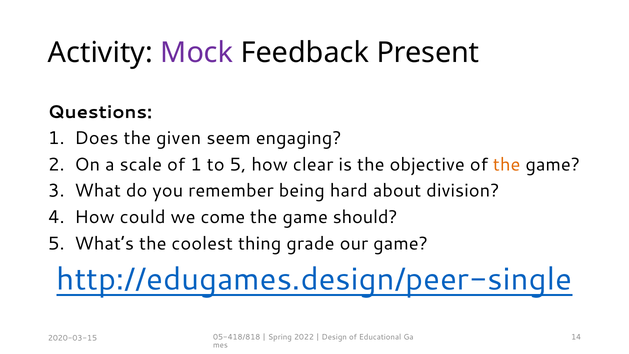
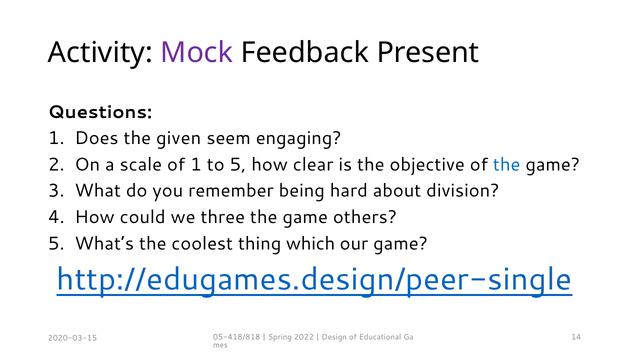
the at (507, 164) colour: orange -> blue
come: come -> three
should: should -> others
grade: grade -> which
